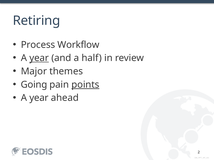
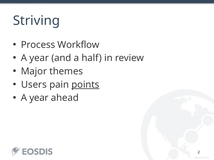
Retiring: Retiring -> Striving
year at (39, 58) underline: present -> none
Going: Going -> Users
